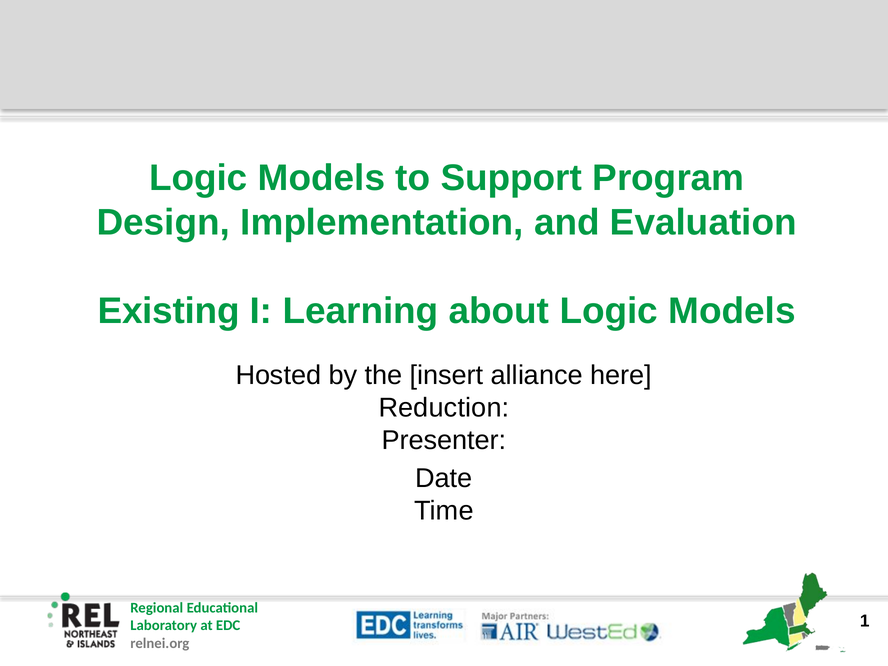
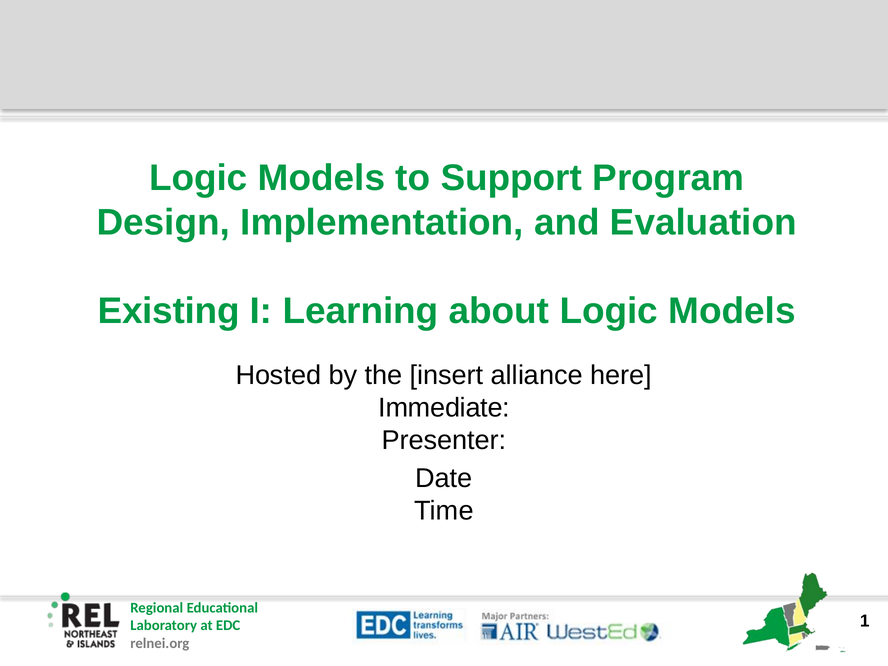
Reduction: Reduction -> Immediate
